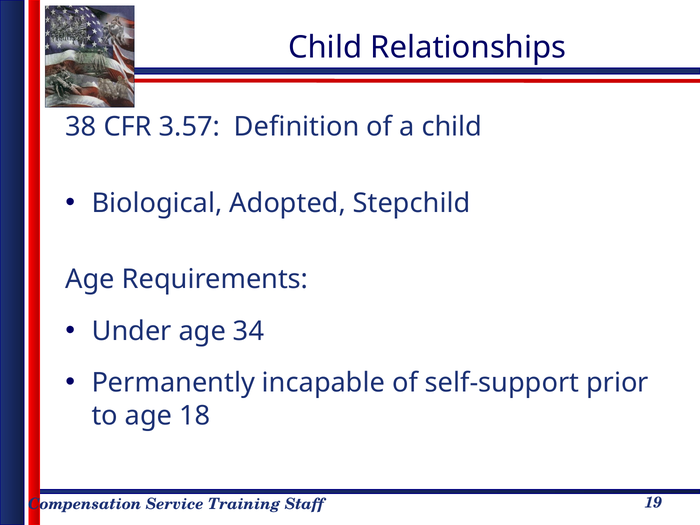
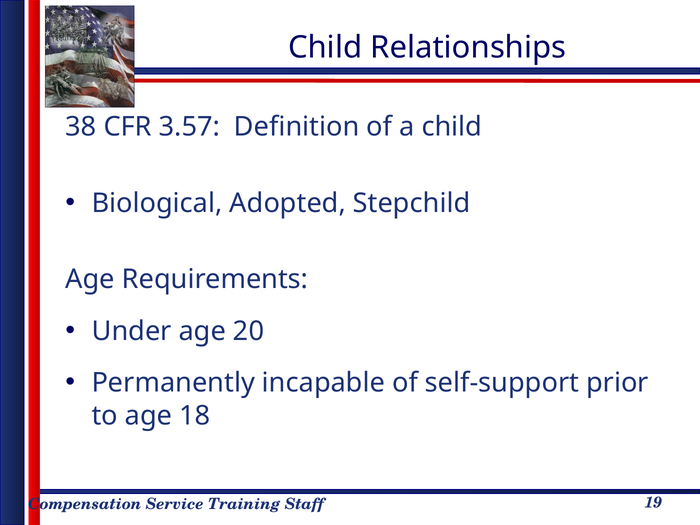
34: 34 -> 20
